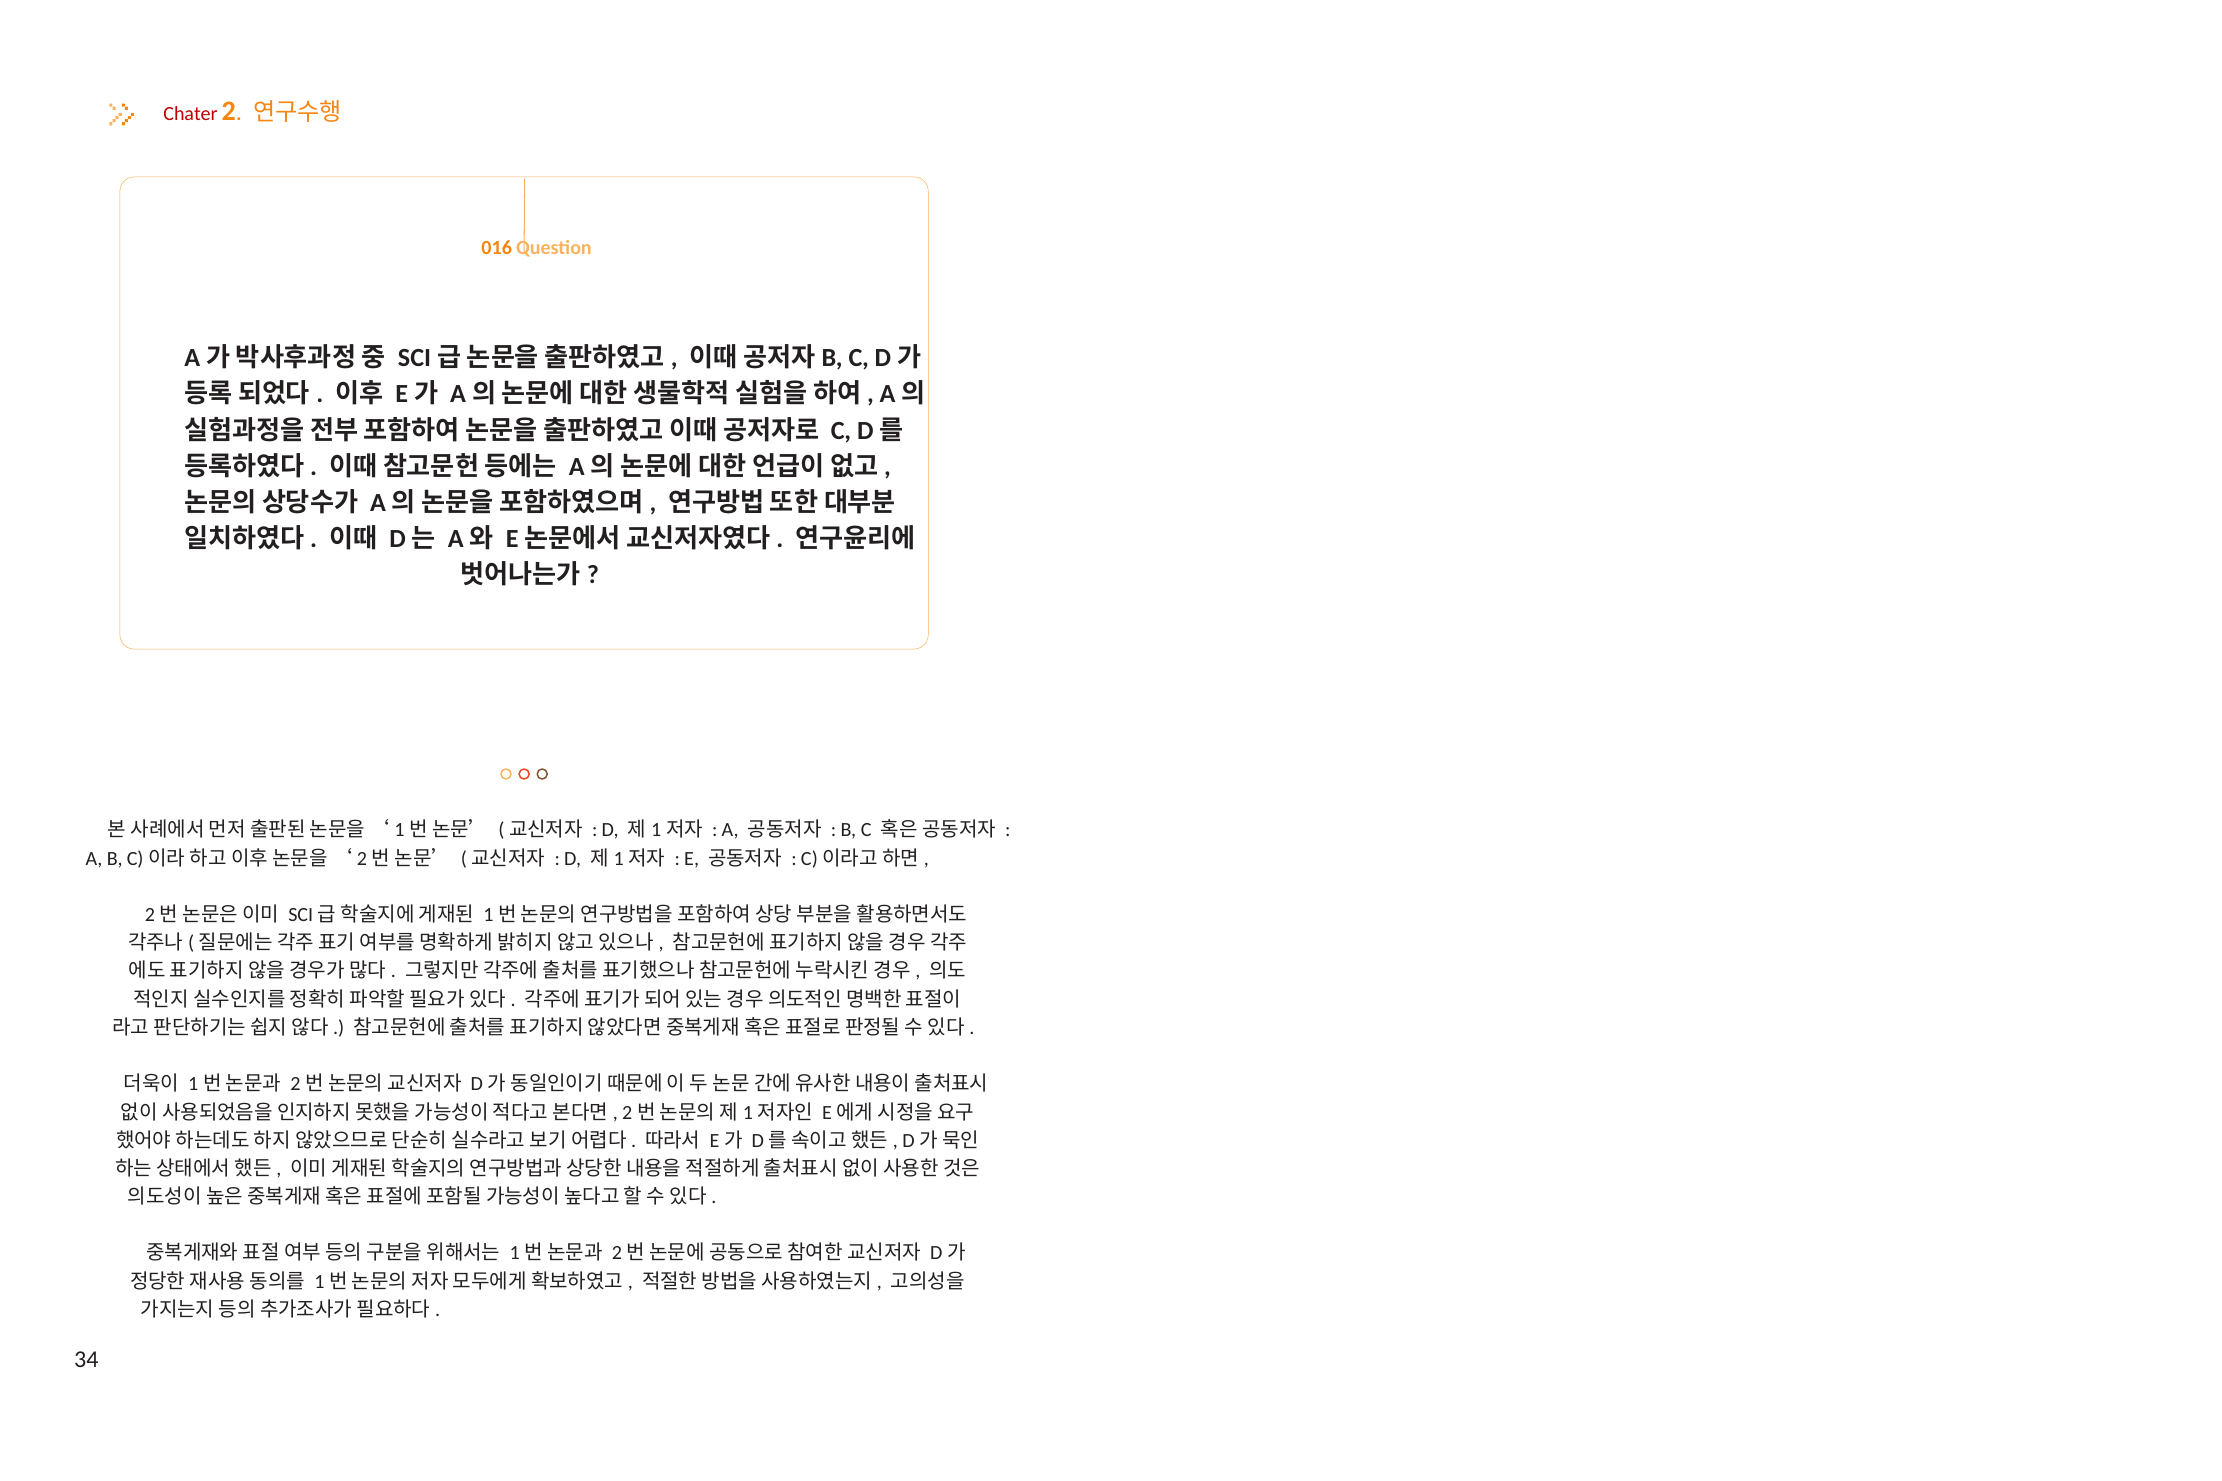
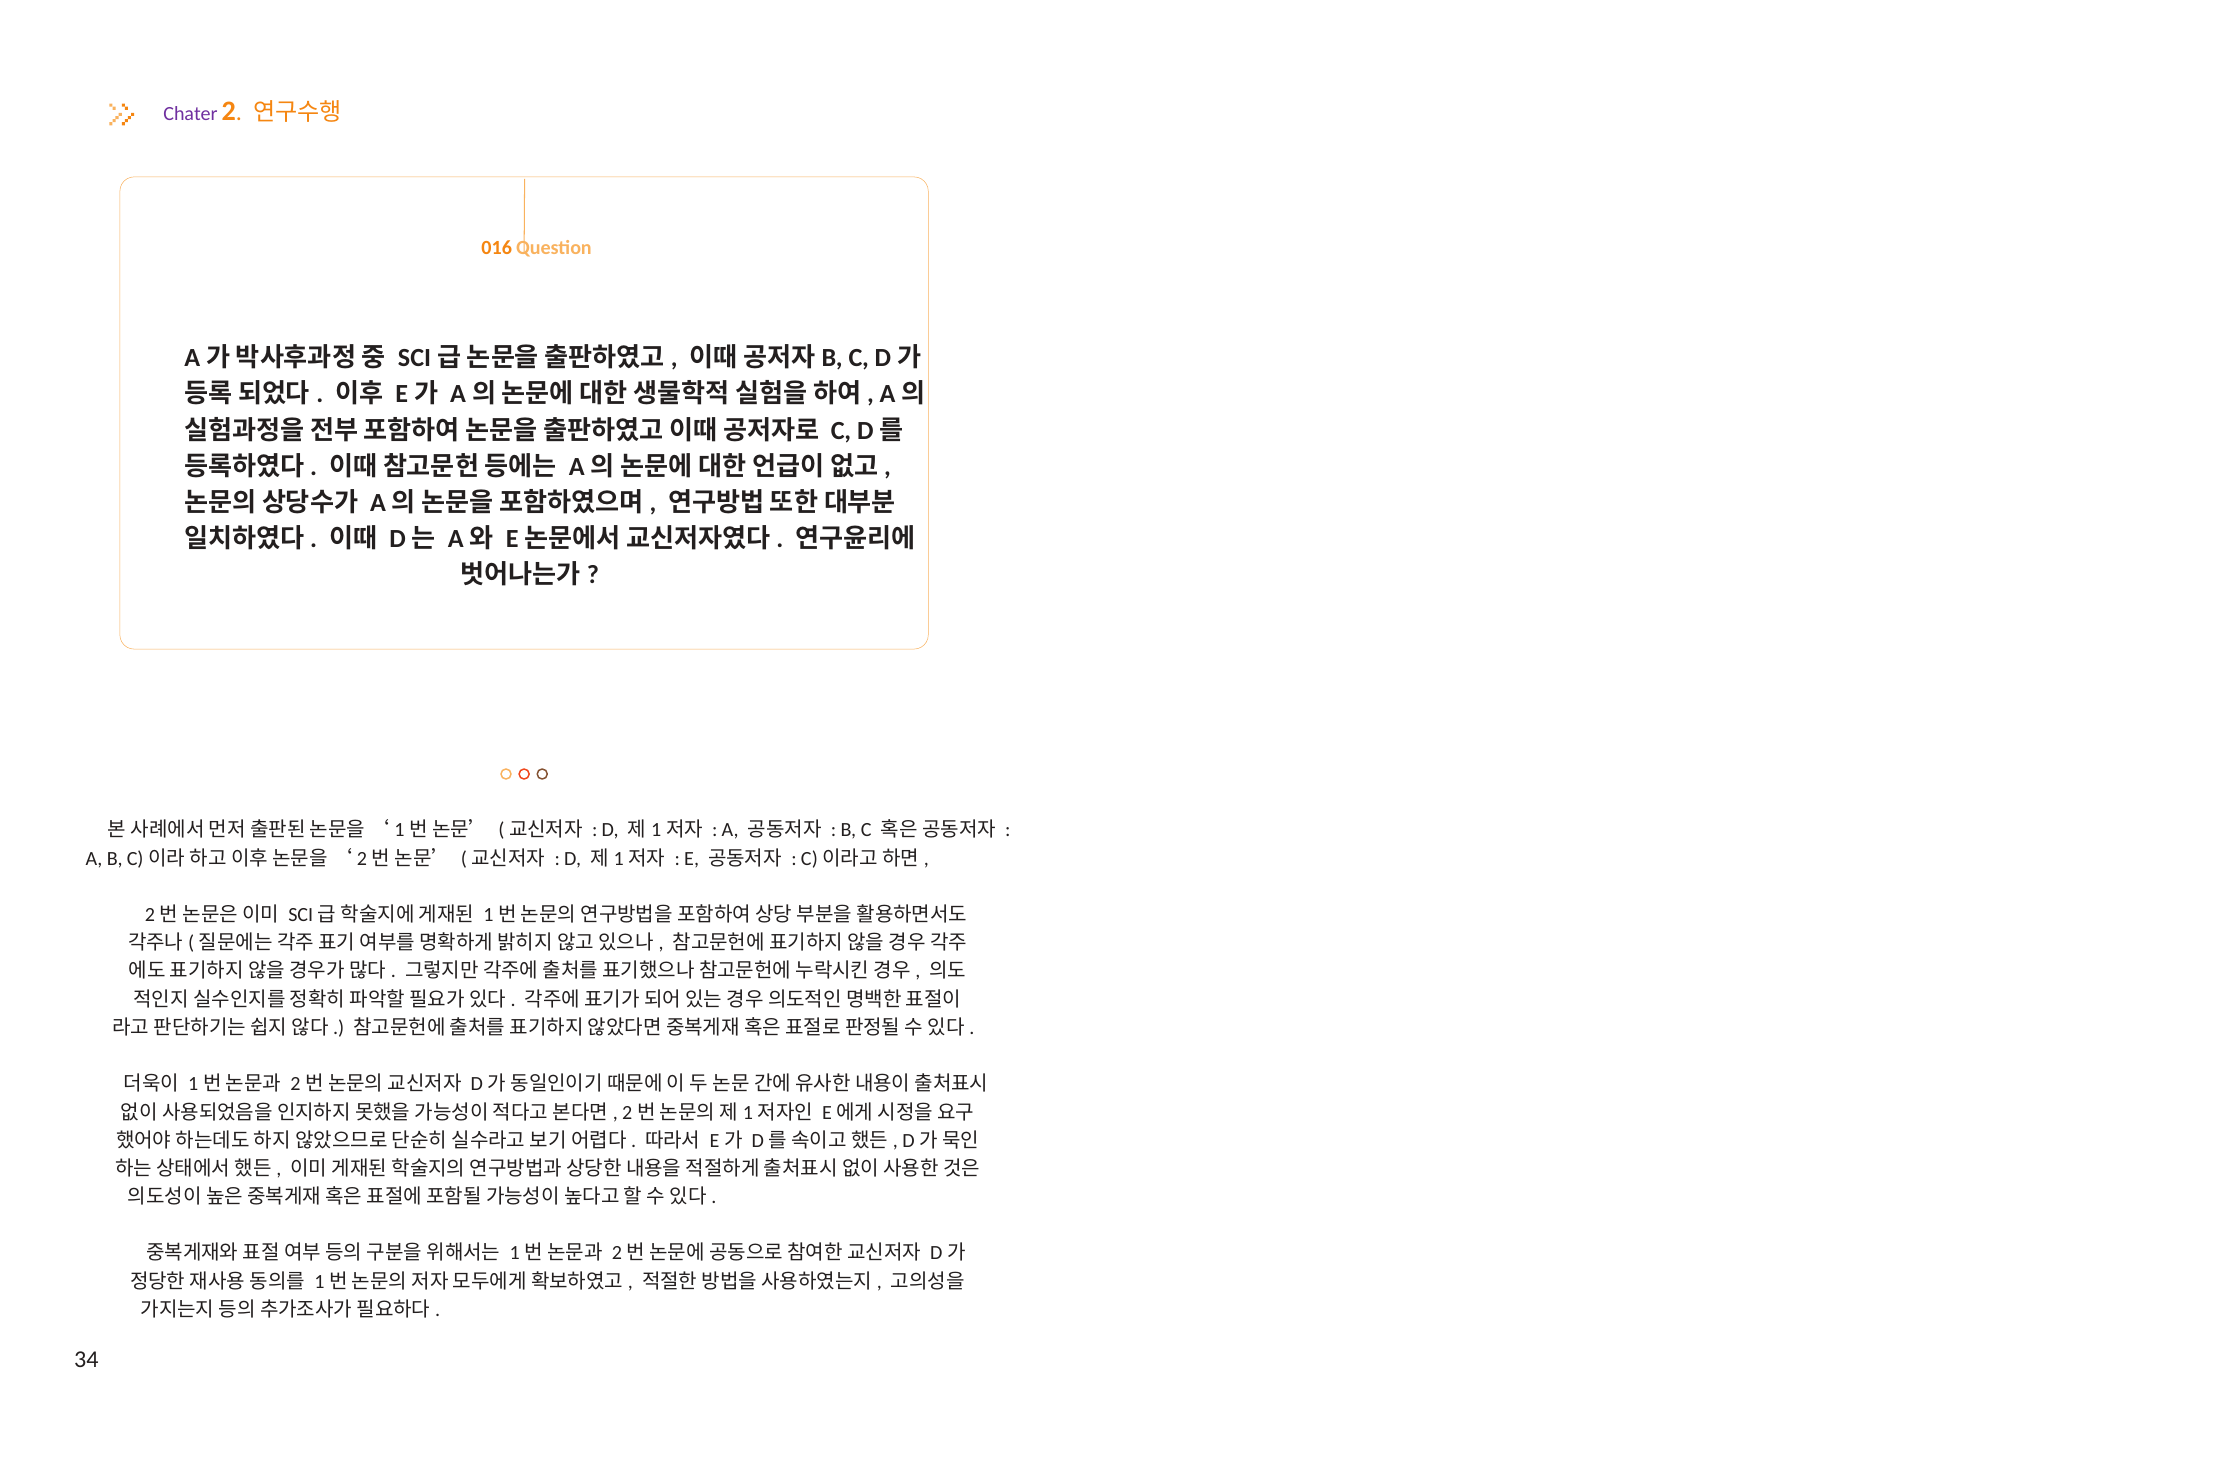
Chater colour: red -> purple
